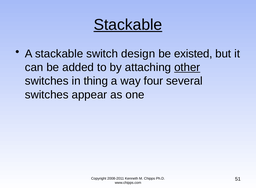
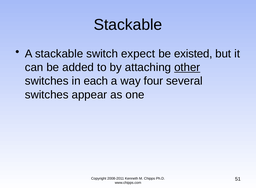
Stackable at (128, 25) underline: present -> none
design: design -> expect
thing: thing -> each
